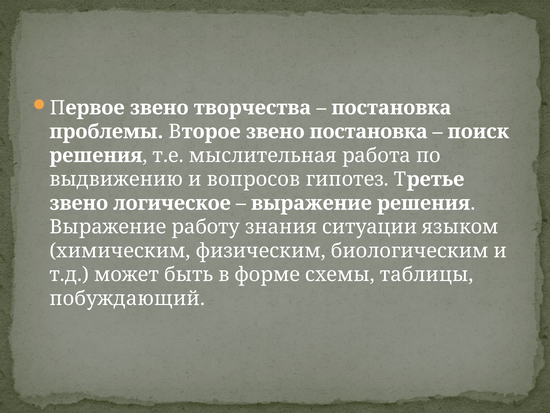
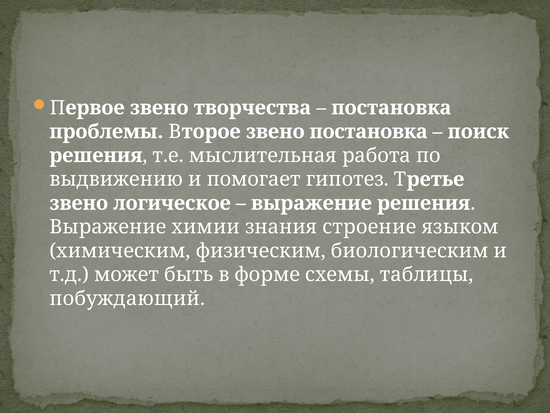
вопросов: вопросов -> помогает
работу: работу -> химии
ситуации: ситуации -> строение
